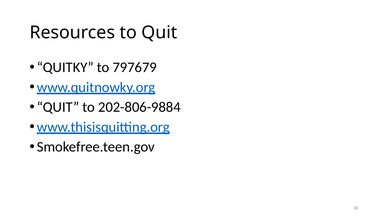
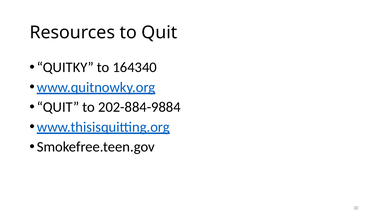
797679: 797679 -> 164340
202-806-9884: 202-806-9884 -> 202-884-9884
